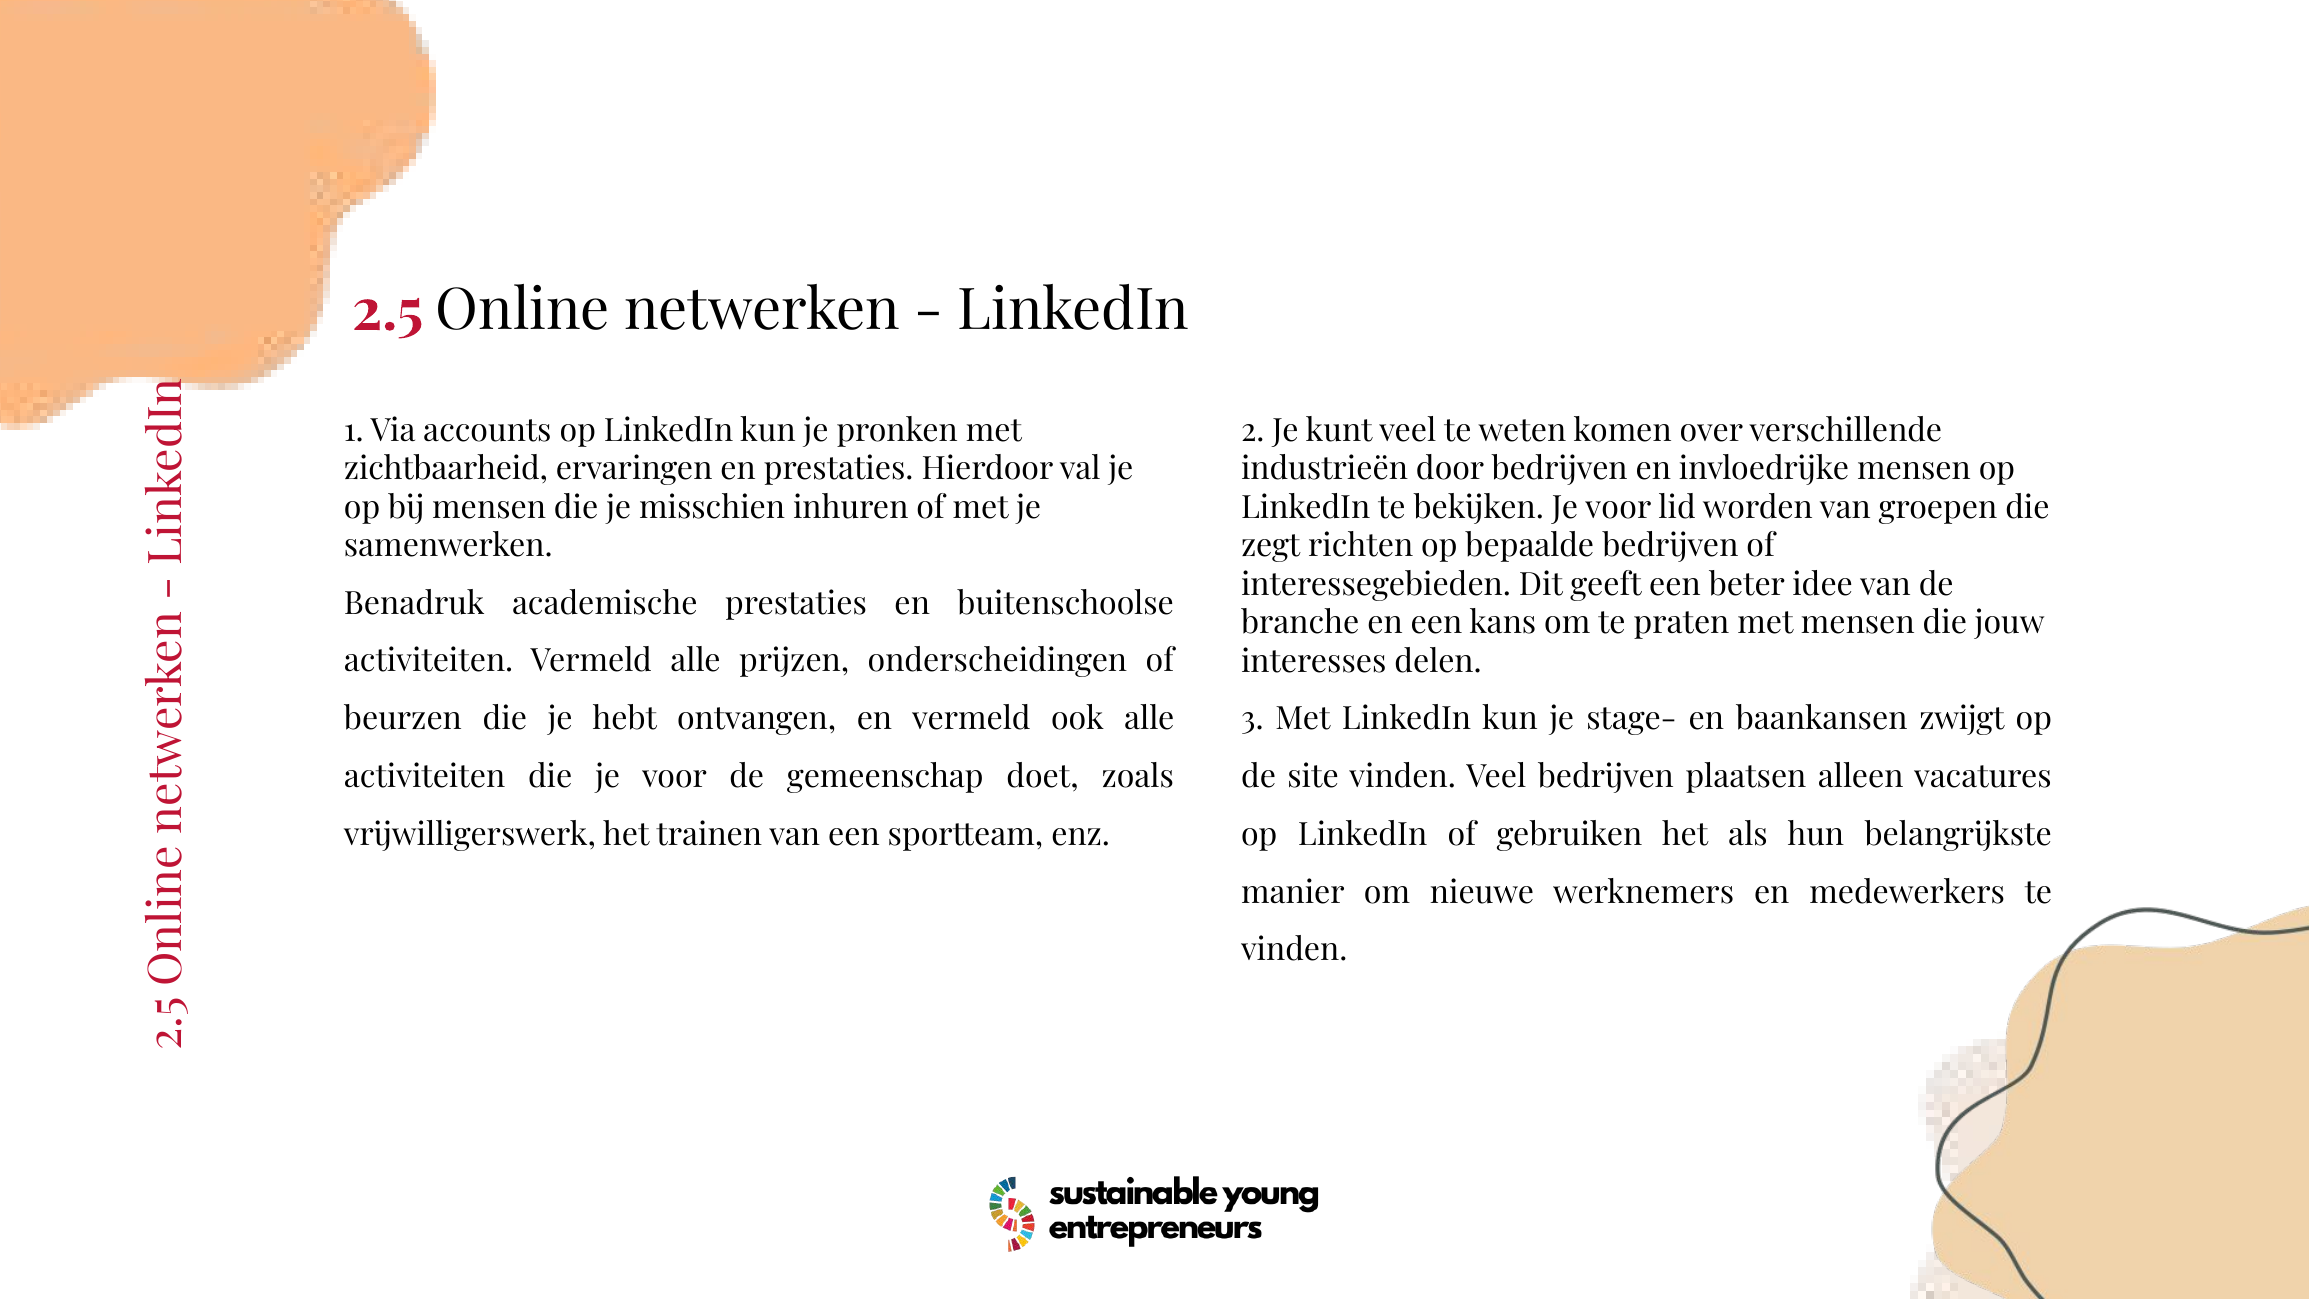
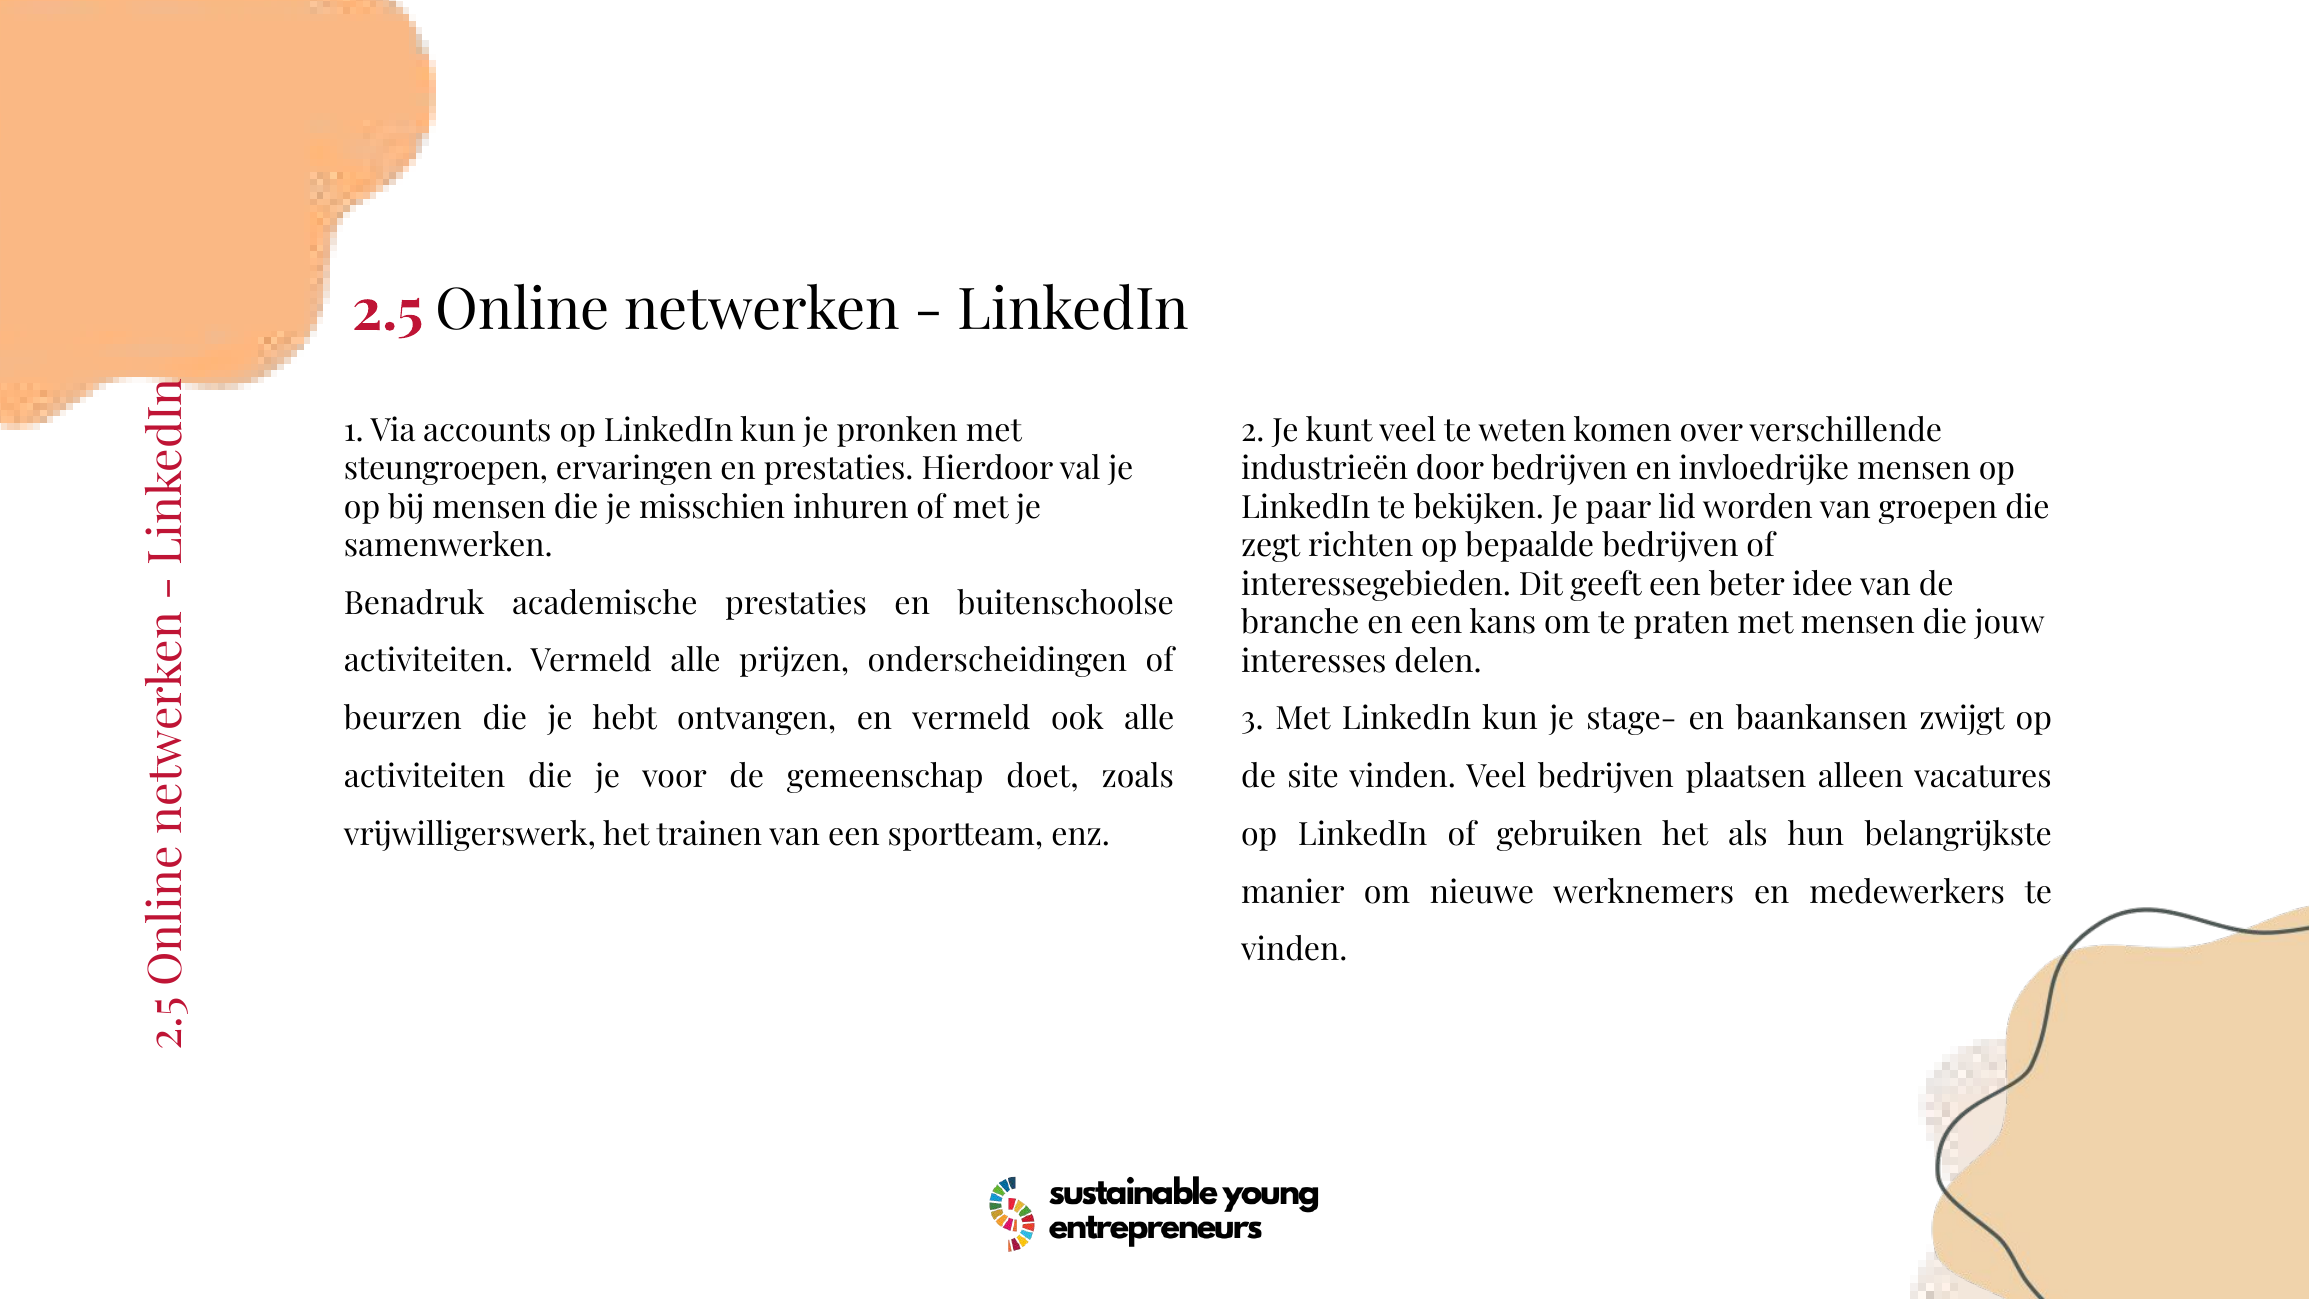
zichtbaarheid: zichtbaarheid -> steungroepen
bekijken Je voor: voor -> paar
